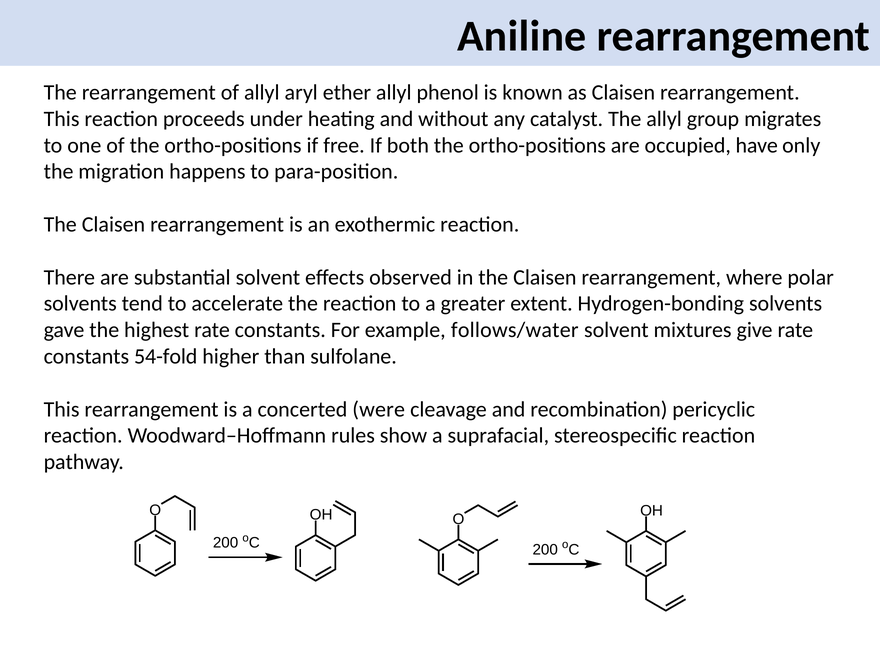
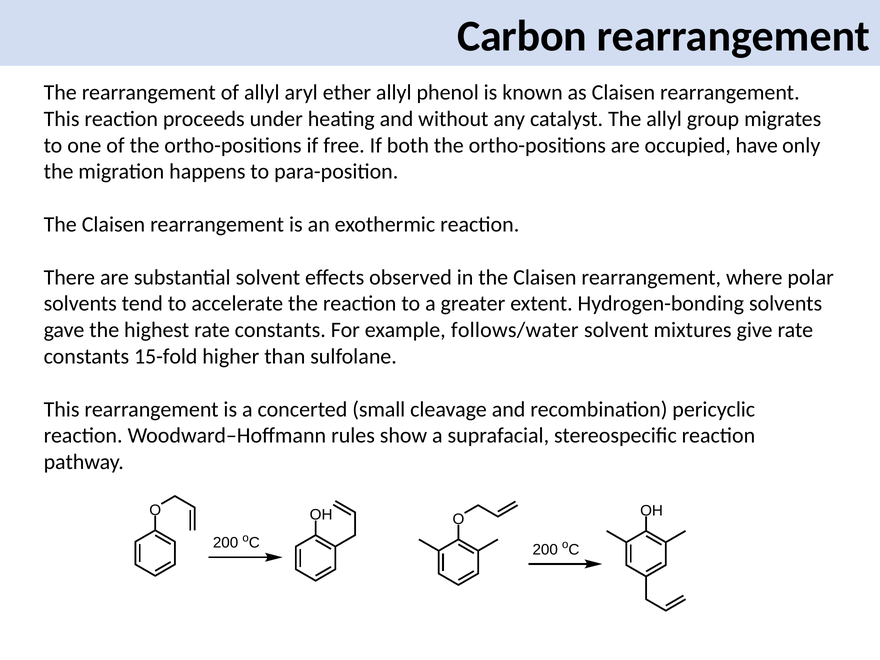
Aniline: Aniline -> Carbon
54-fold: 54-fold -> 15-fold
were: were -> small
